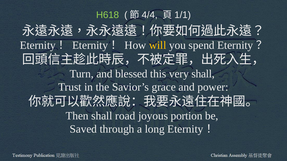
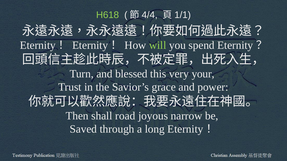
will colour: yellow -> light green
very shall: shall -> your
portion: portion -> narrow
